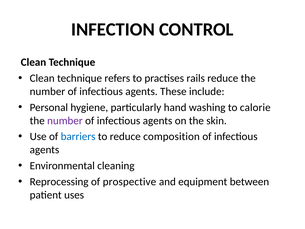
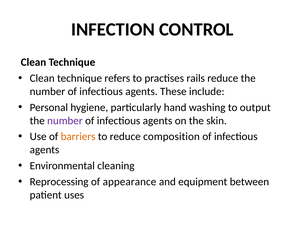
calorie: calorie -> output
barriers colour: blue -> orange
prospective: prospective -> appearance
